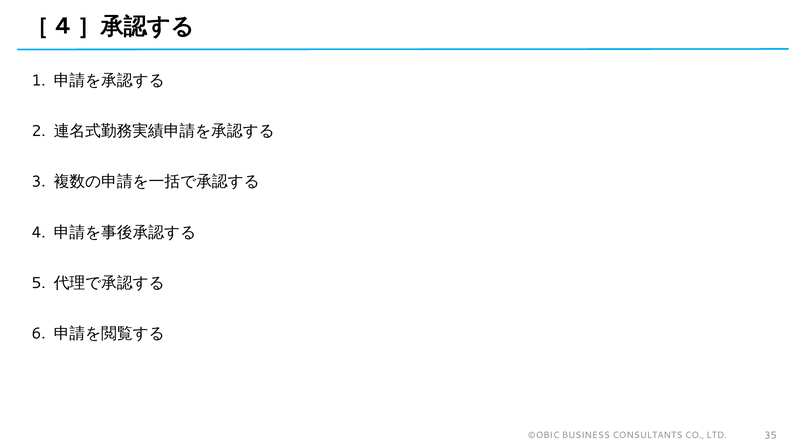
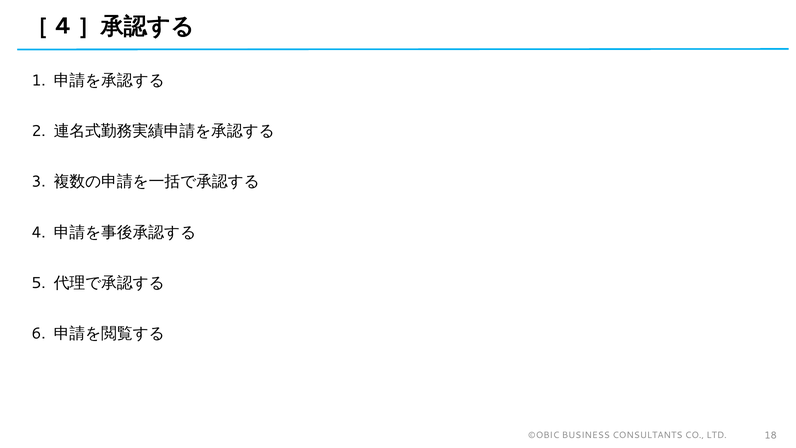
35: 35 -> 18
